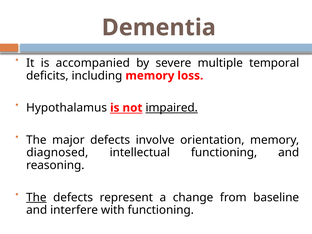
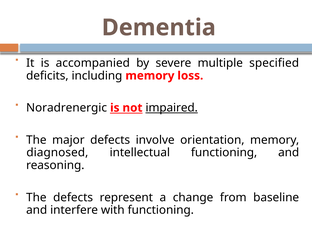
temporal: temporal -> specified
Hypothalamus: Hypothalamus -> Noradrenergic
The at (36, 197) underline: present -> none
